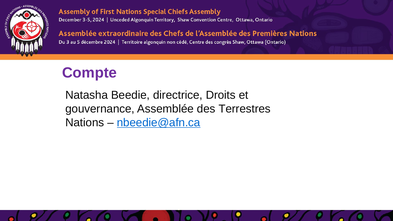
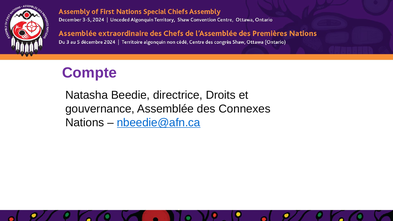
Terrestres: Terrestres -> Connexes
